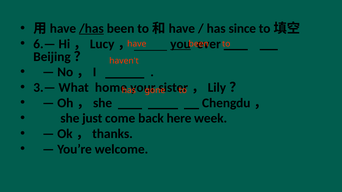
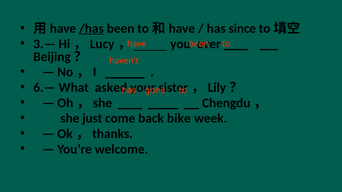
6.—: 6.— -> 3.—
you underline: present -> none
3.—: 3.— -> 6.—
home: home -> asked
here: here -> bike
